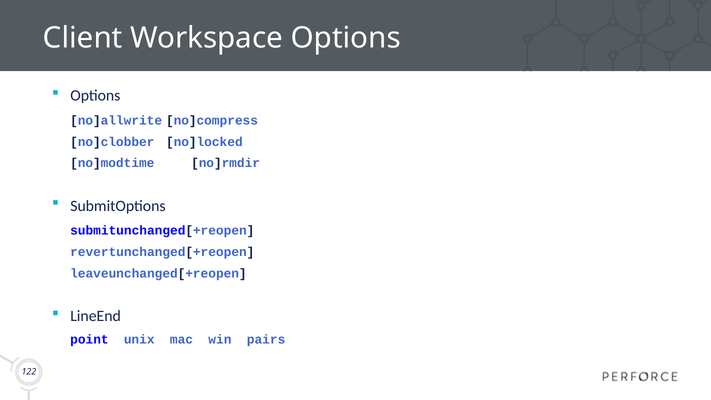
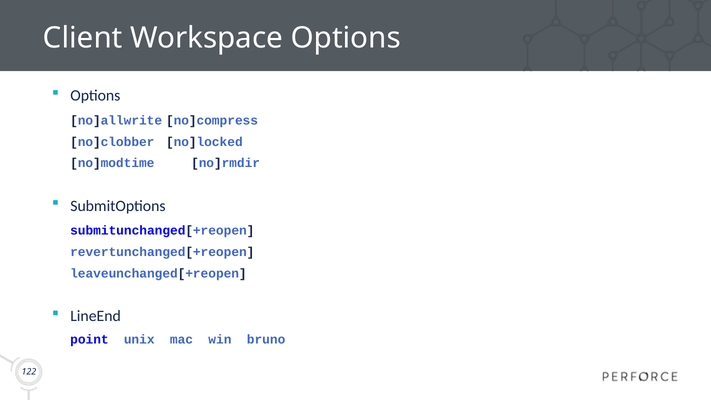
pairs: pairs -> bruno
